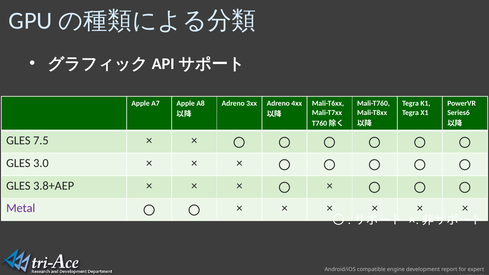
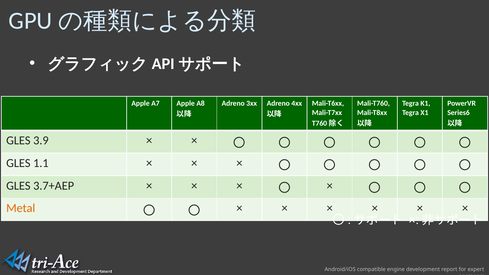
7.5: 7.5 -> 3.9
3.0: 3.0 -> 1.1
3.8+AEP: 3.8+AEP -> 3.7+AEP
Metal colour: purple -> orange
